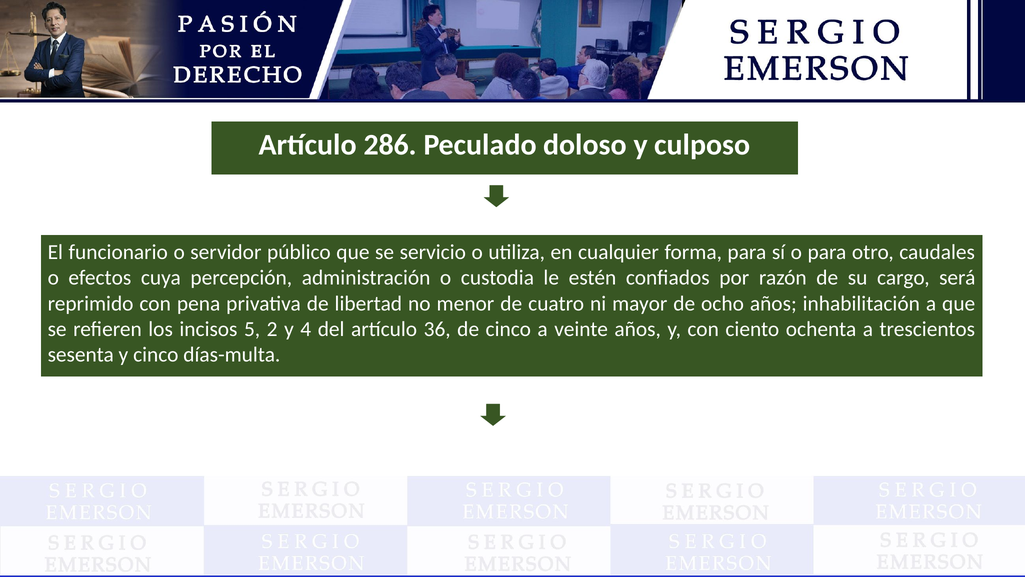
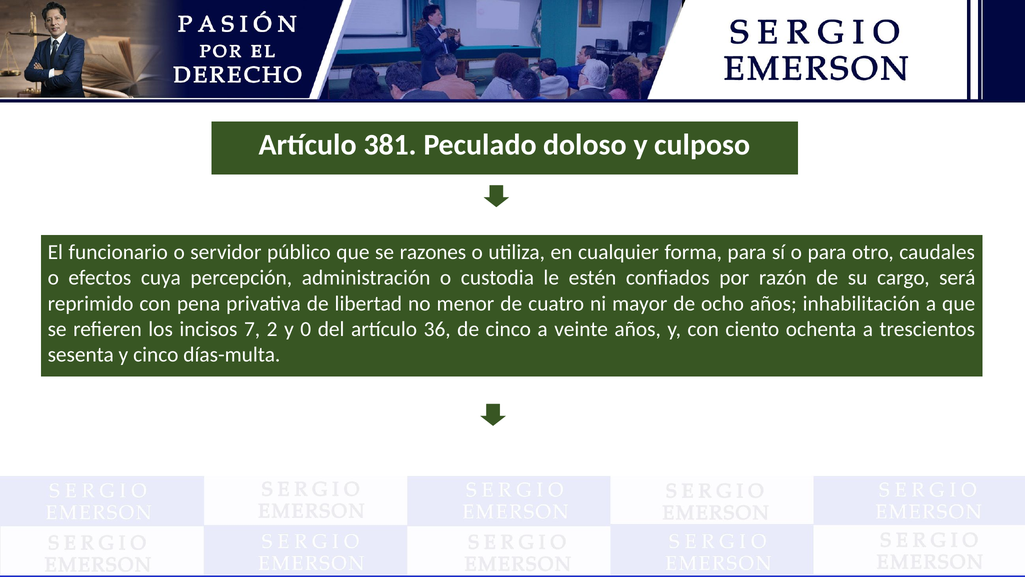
286: 286 -> 381
servicio: servicio -> razones
5: 5 -> 7
4: 4 -> 0
